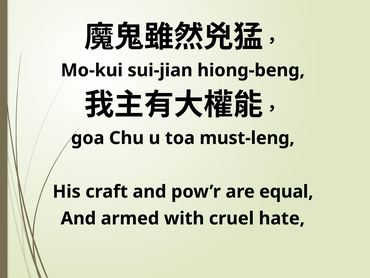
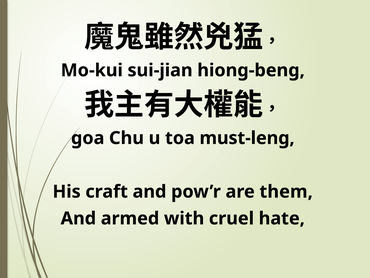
equal: equal -> them
